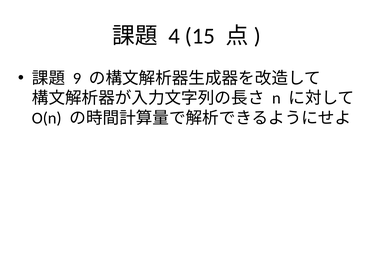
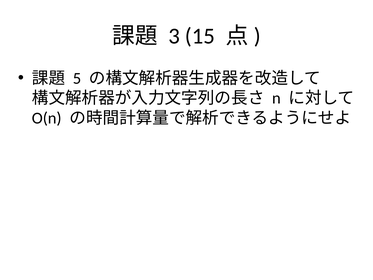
4: 4 -> 3
9: 9 -> 5
